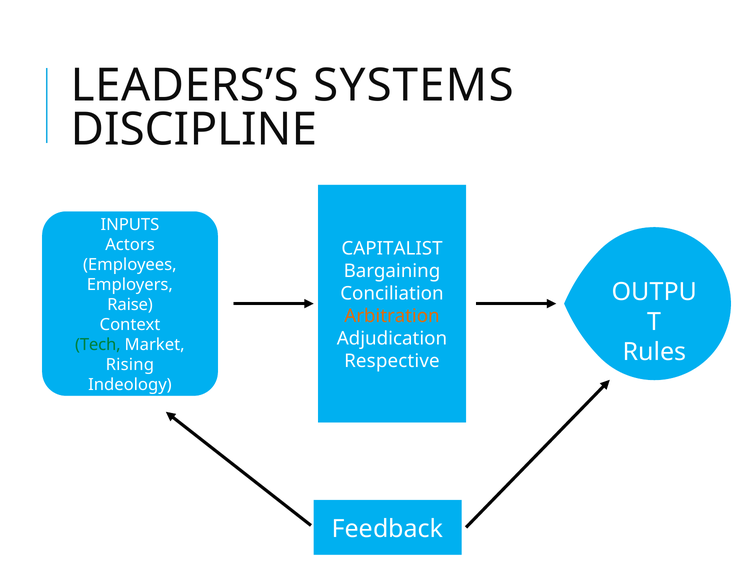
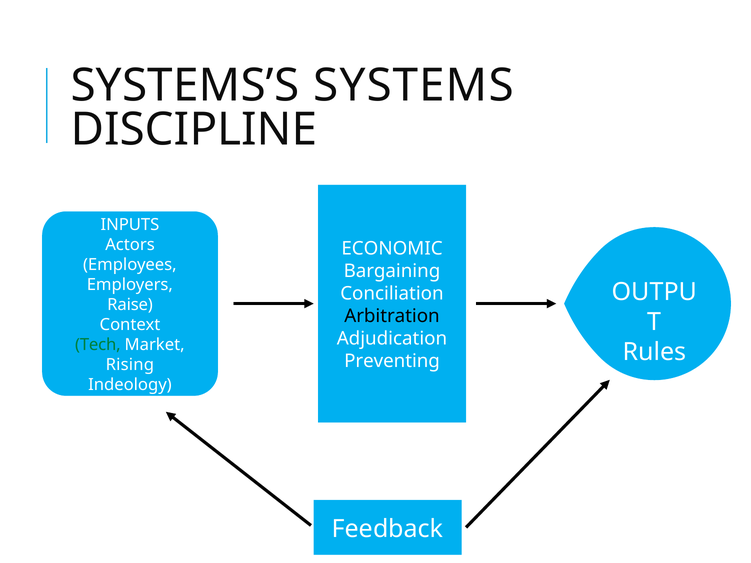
LEADERS’S: LEADERS’S -> SYSTEMS’S
CAPITALIST: CAPITALIST -> ECONOMIC
Arbitration colour: orange -> black
Respective: Respective -> Preventing
